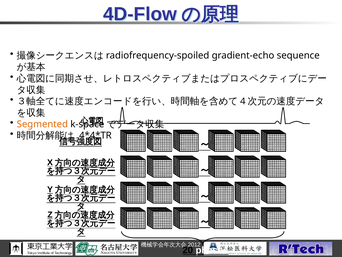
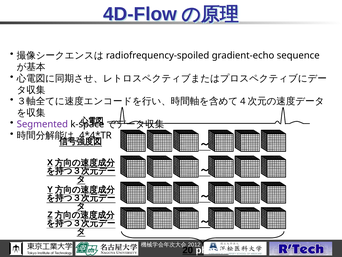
Segmented colour: orange -> purple
